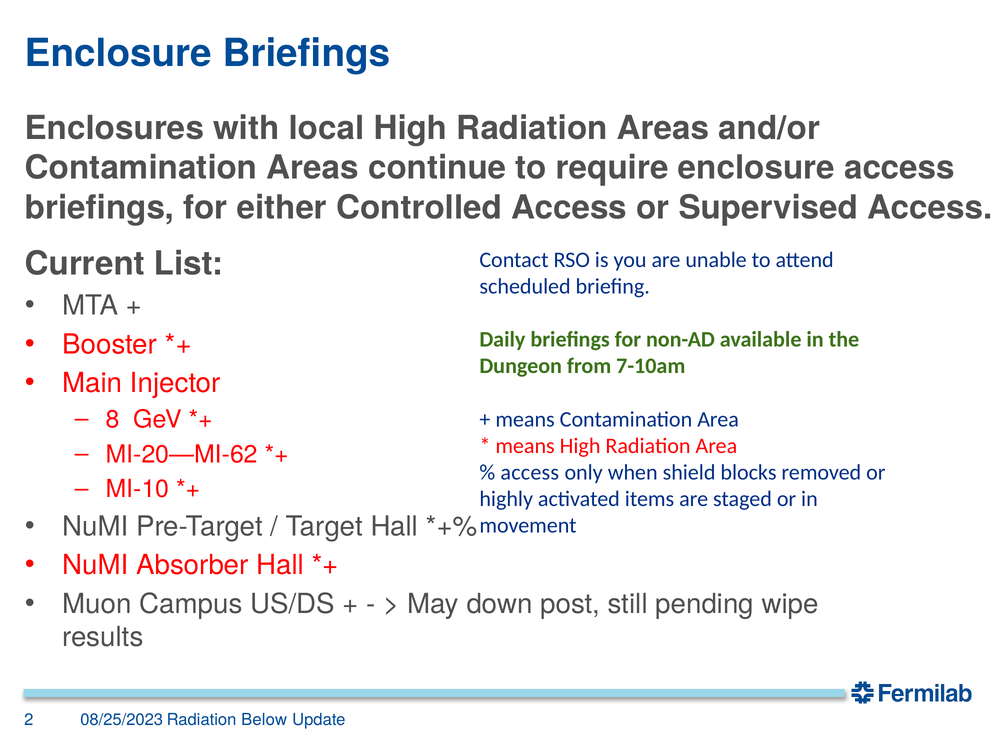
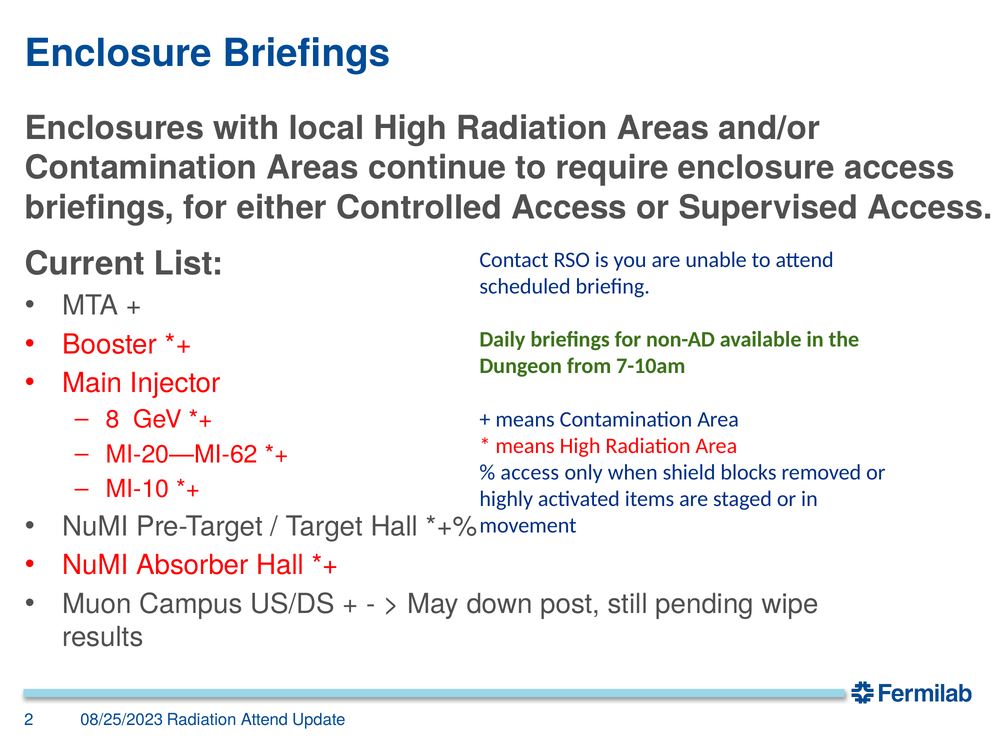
Radiation Below: Below -> Attend
